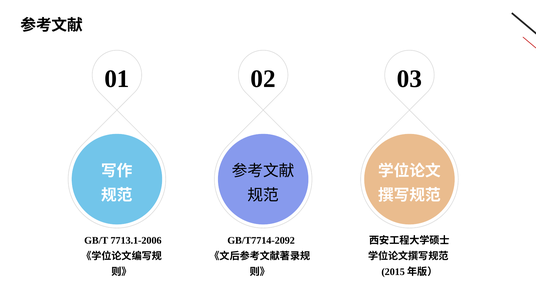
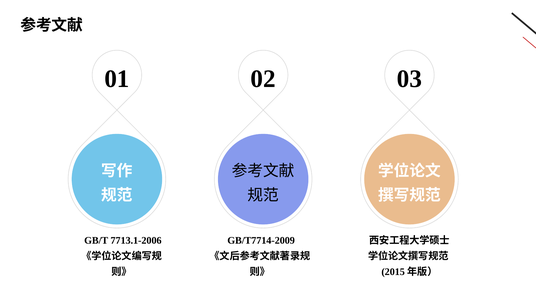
GB/T7714-2092: GB/T7714-2092 -> GB/T7714-2009
